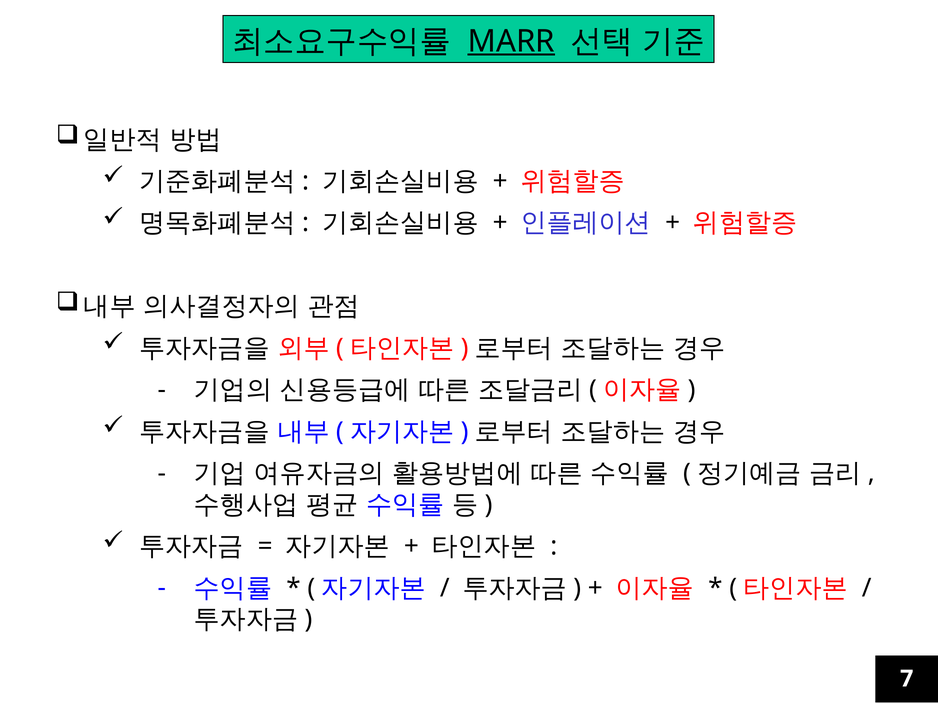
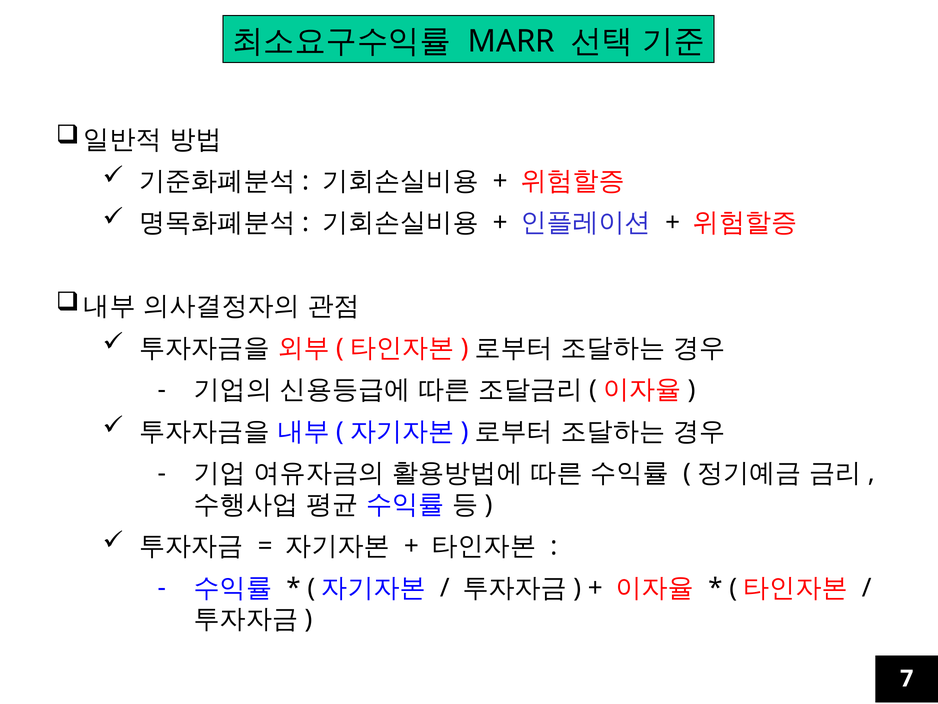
MARR underline: present -> none
